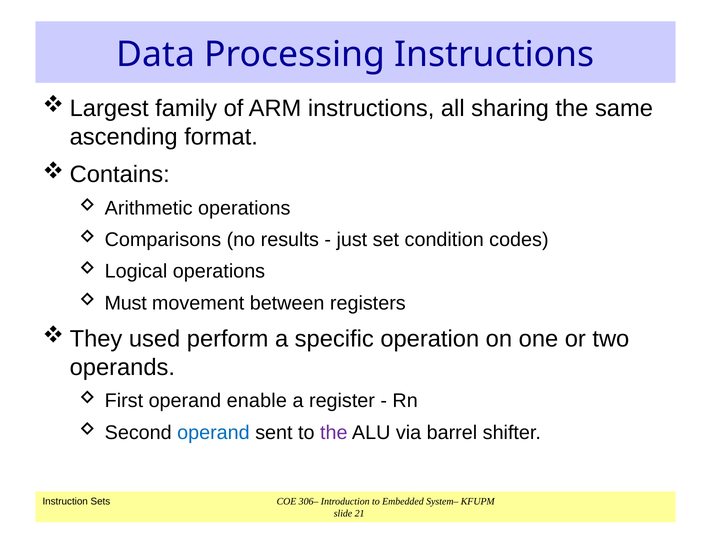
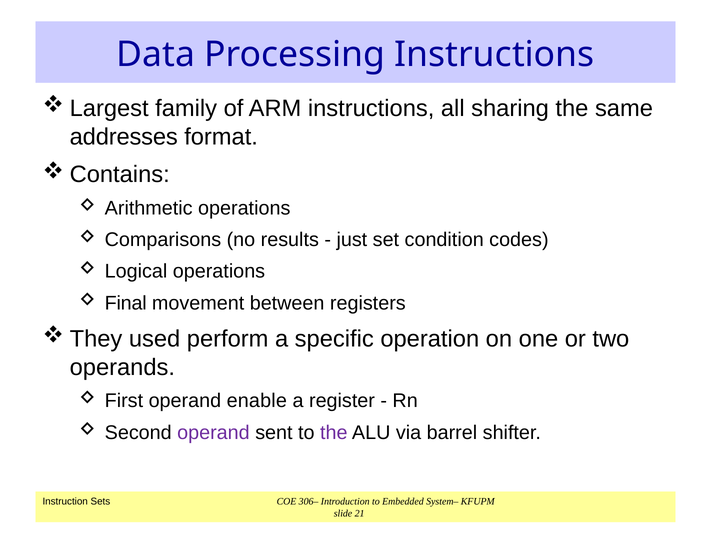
ascending: ascending -> addresses
Must: Must -> Final
operand at (213, 433) colour: blue -> purple
